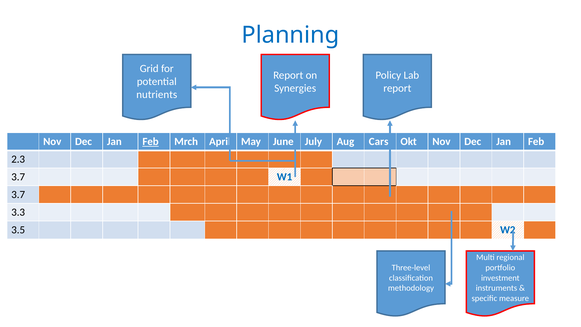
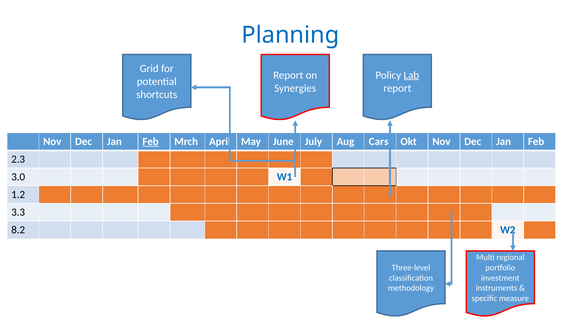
Lab underline: none -> present
nutrients: nutrients -> shortcuts
3.7 at (18, 177): 3.7 -> 3.0
3.7 at (18, 195): 3.7 -> 1.2
3.5: 3.5 -> 8.2
